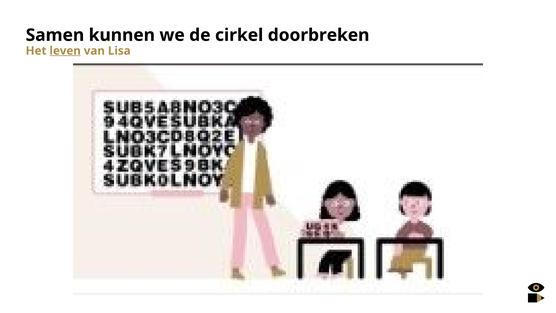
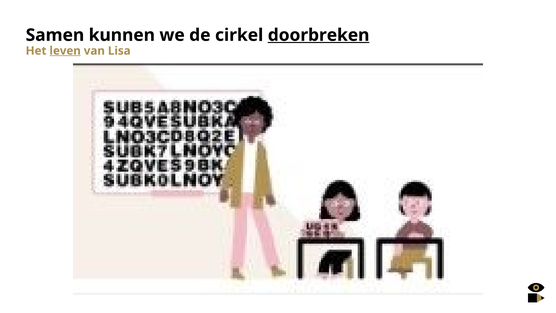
doorbreken underline: none -> present
